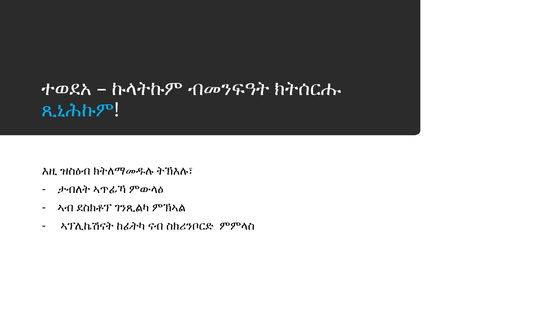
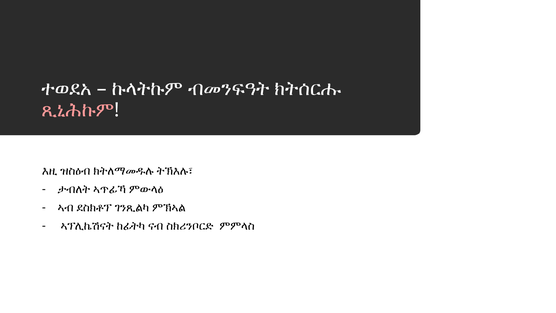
ጺኒሕኩም colour: light blue -> pink
